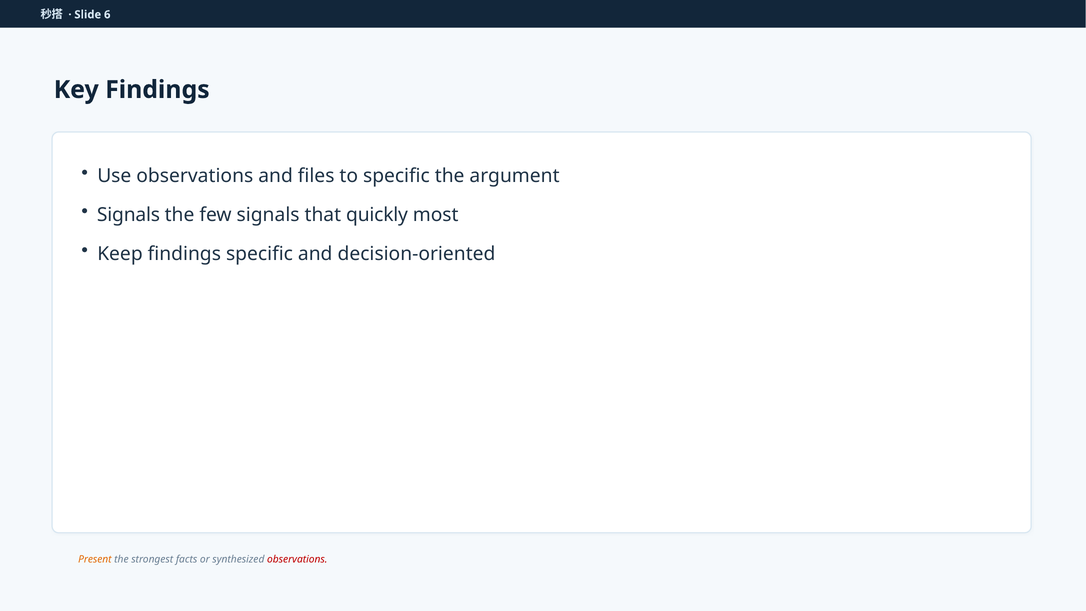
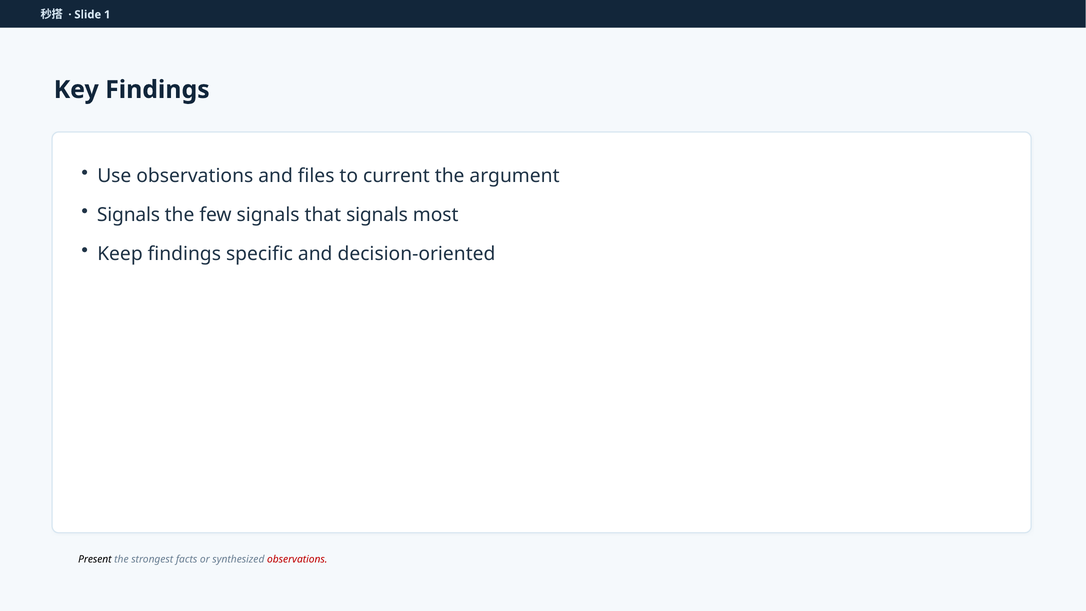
6: 6 -> 1
to specific: specific -> current
that quickly: quickly -> signals
Present colour: orange -> black
